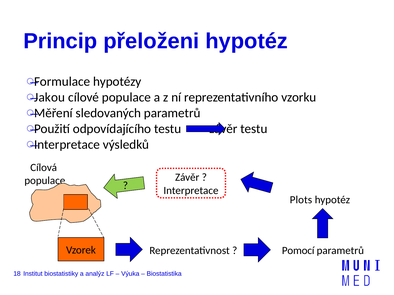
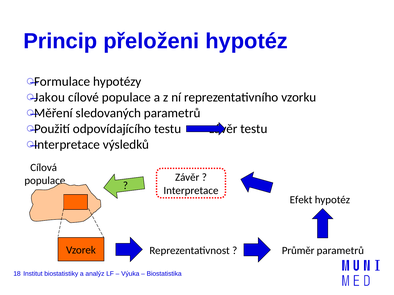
Plots: Plots -> Efekt
Pomocí: Pomocí -> Průměr
